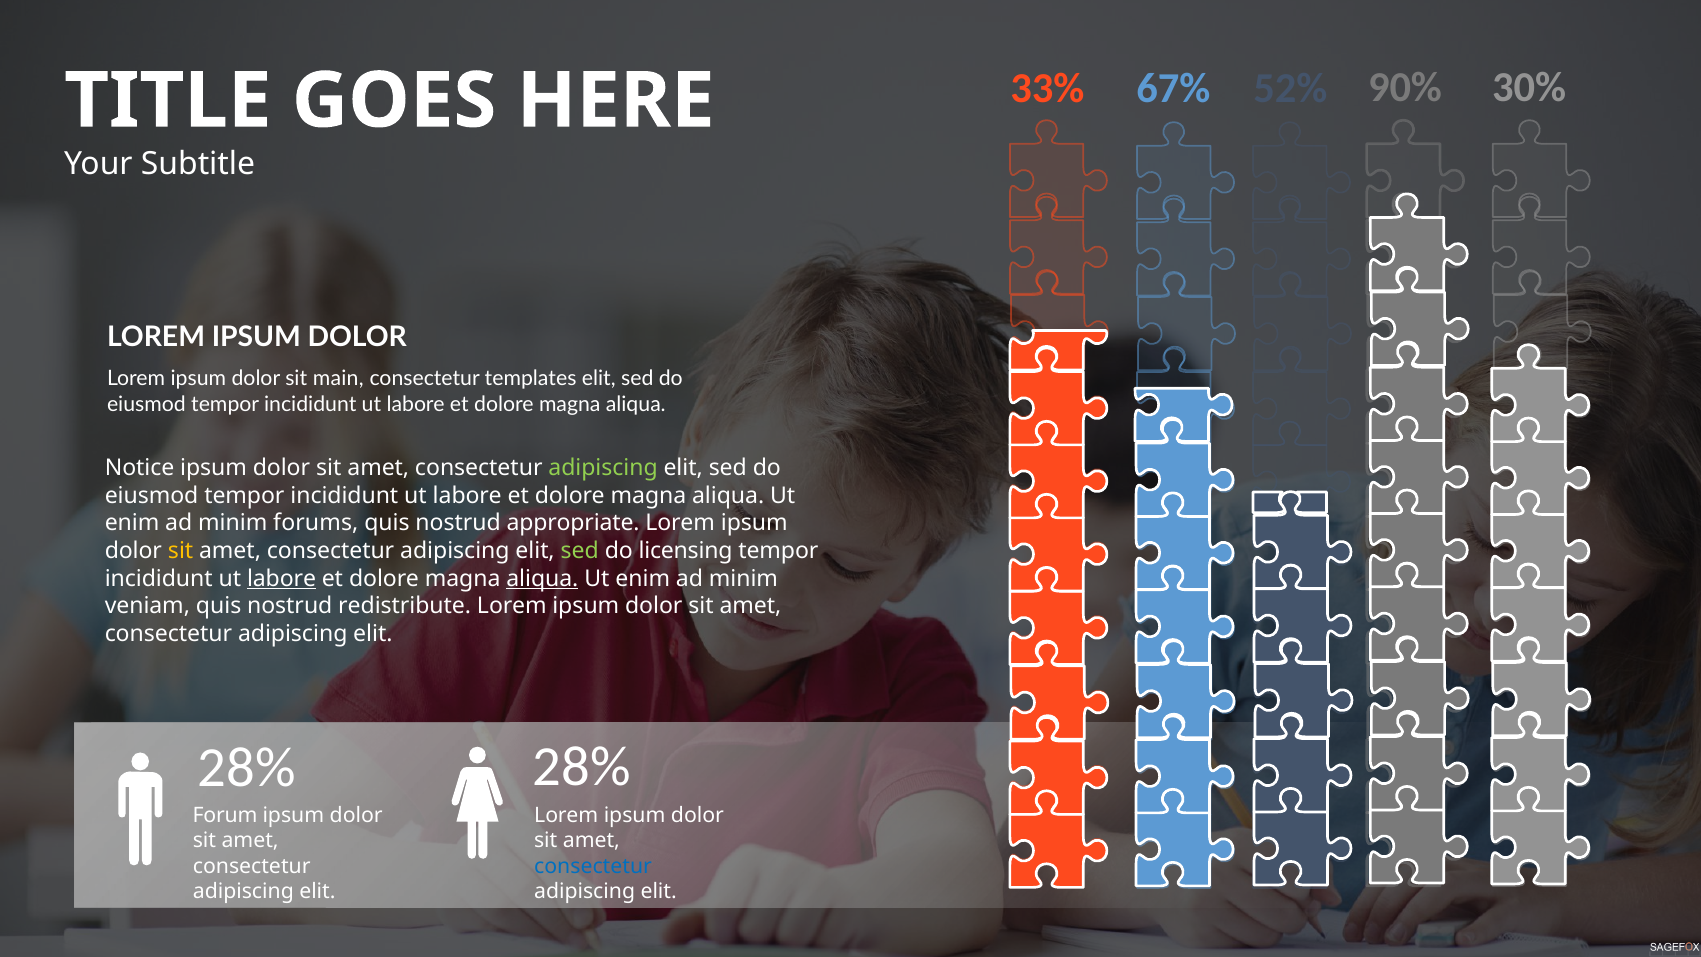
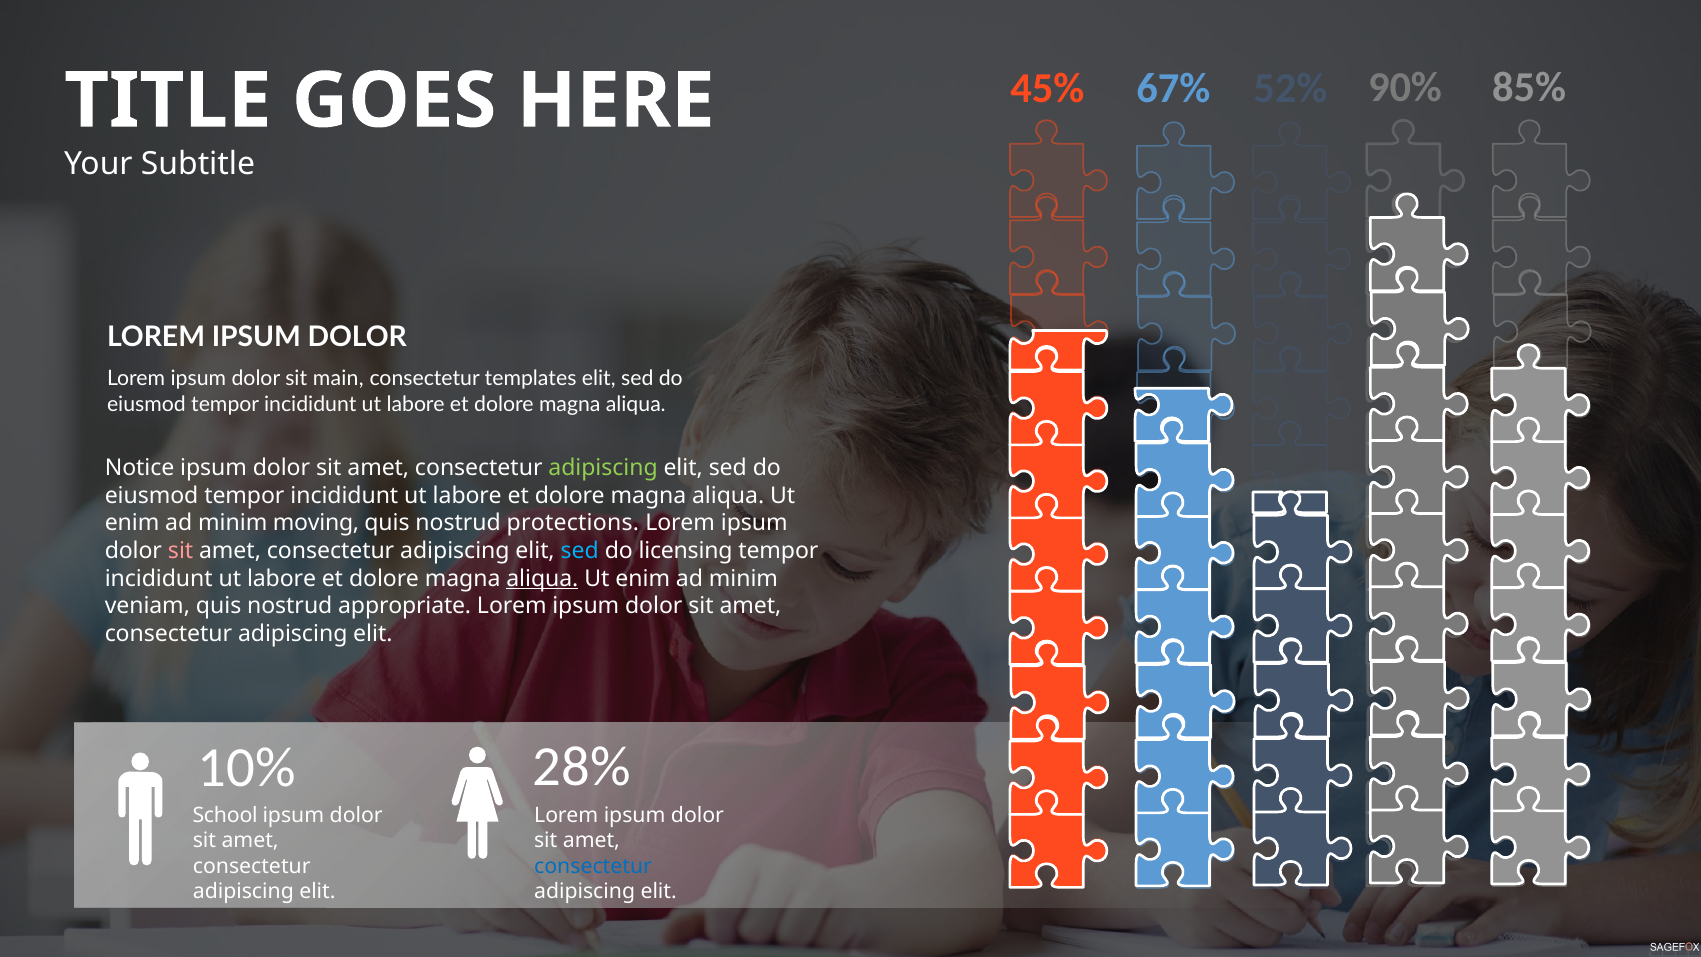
30%: 30% -> 85%
33%: 33% -> 45%
forums: forums -> moving
appropriate: appropriate -> protections
sit at (181, 551) colour: yellow -> pink
sed at (580, 551) colour: light green -> light blue
labore at (282, 578) underline: present -> none
redistribute: redistribute -> appropriate
28% at (247, 768): 28% -> 10%
Forum: Forum -> School
